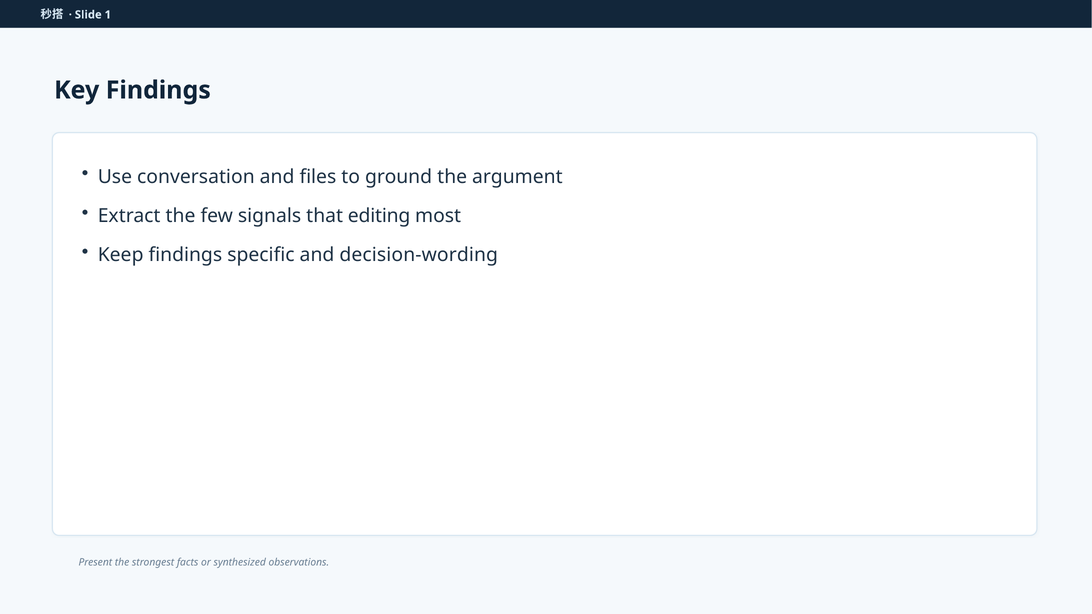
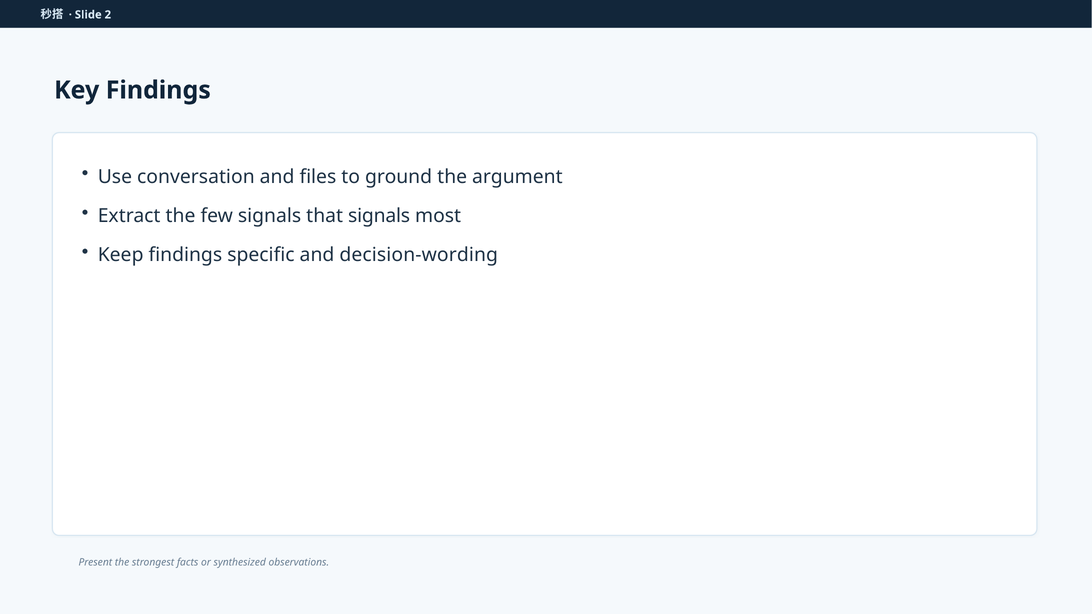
1: 1 -> 2
that editing: editing -> signals
